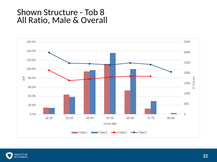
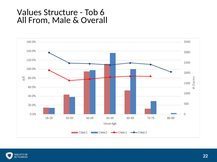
Shown: Shown -> Values
8: 8 -> 6
Ratio: Ratio -> From
